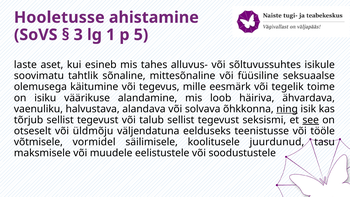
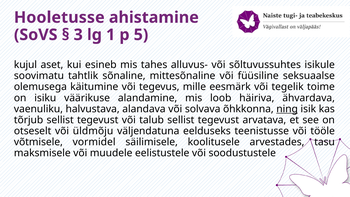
laste: laste -> kujul
seksismi: seksismi -> arvatava
see underline: present -> none
juurdunud: juurdunud -> arvestades
